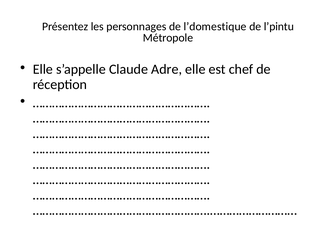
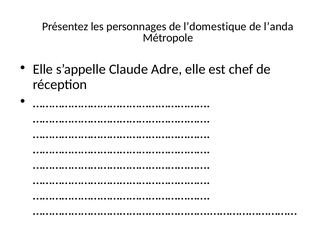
l’pintu: l’pintu -> l’anda
